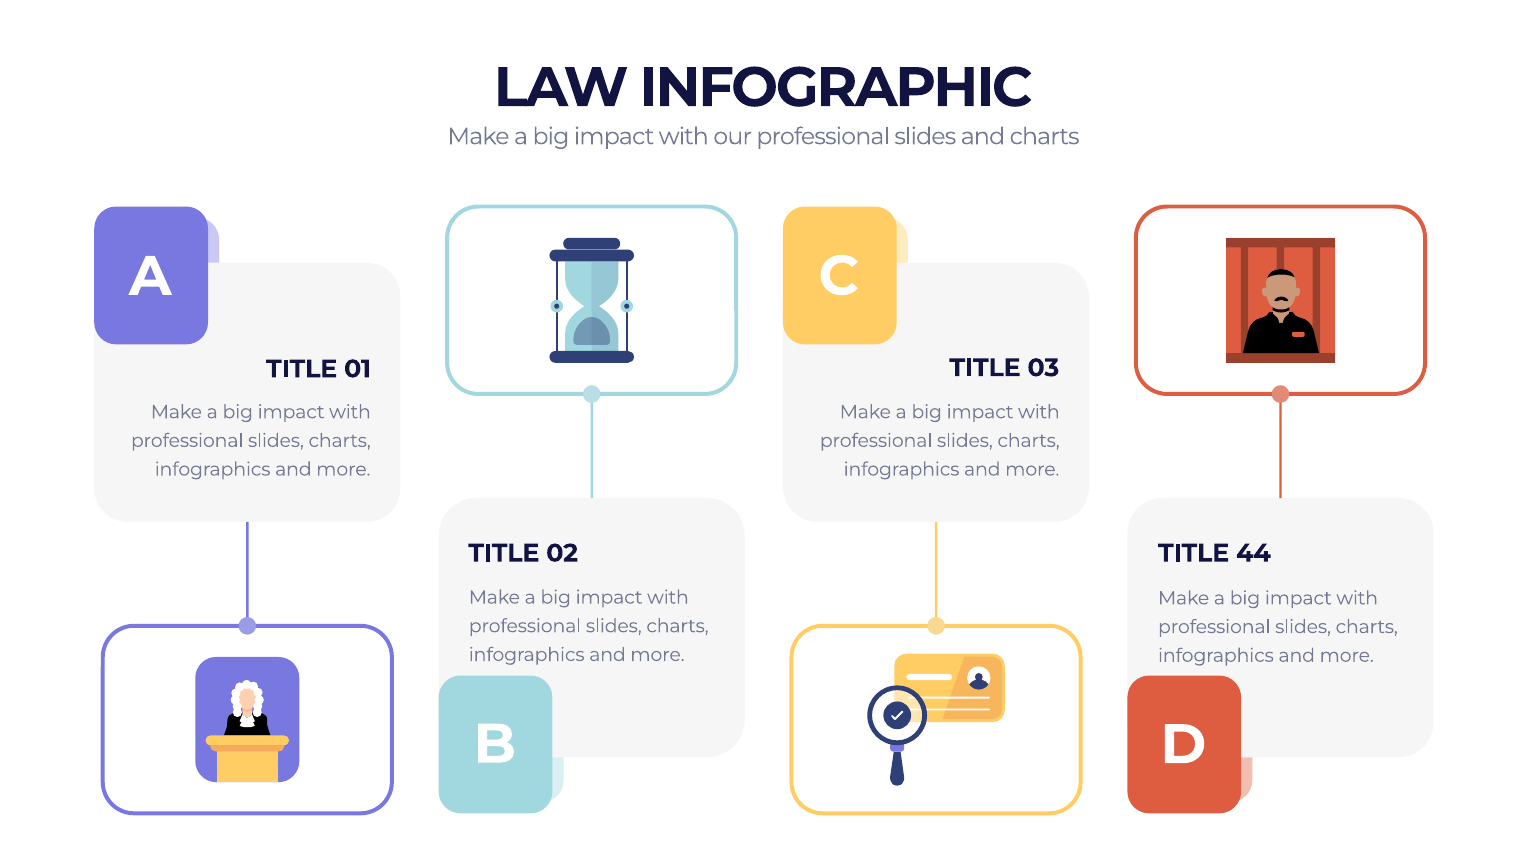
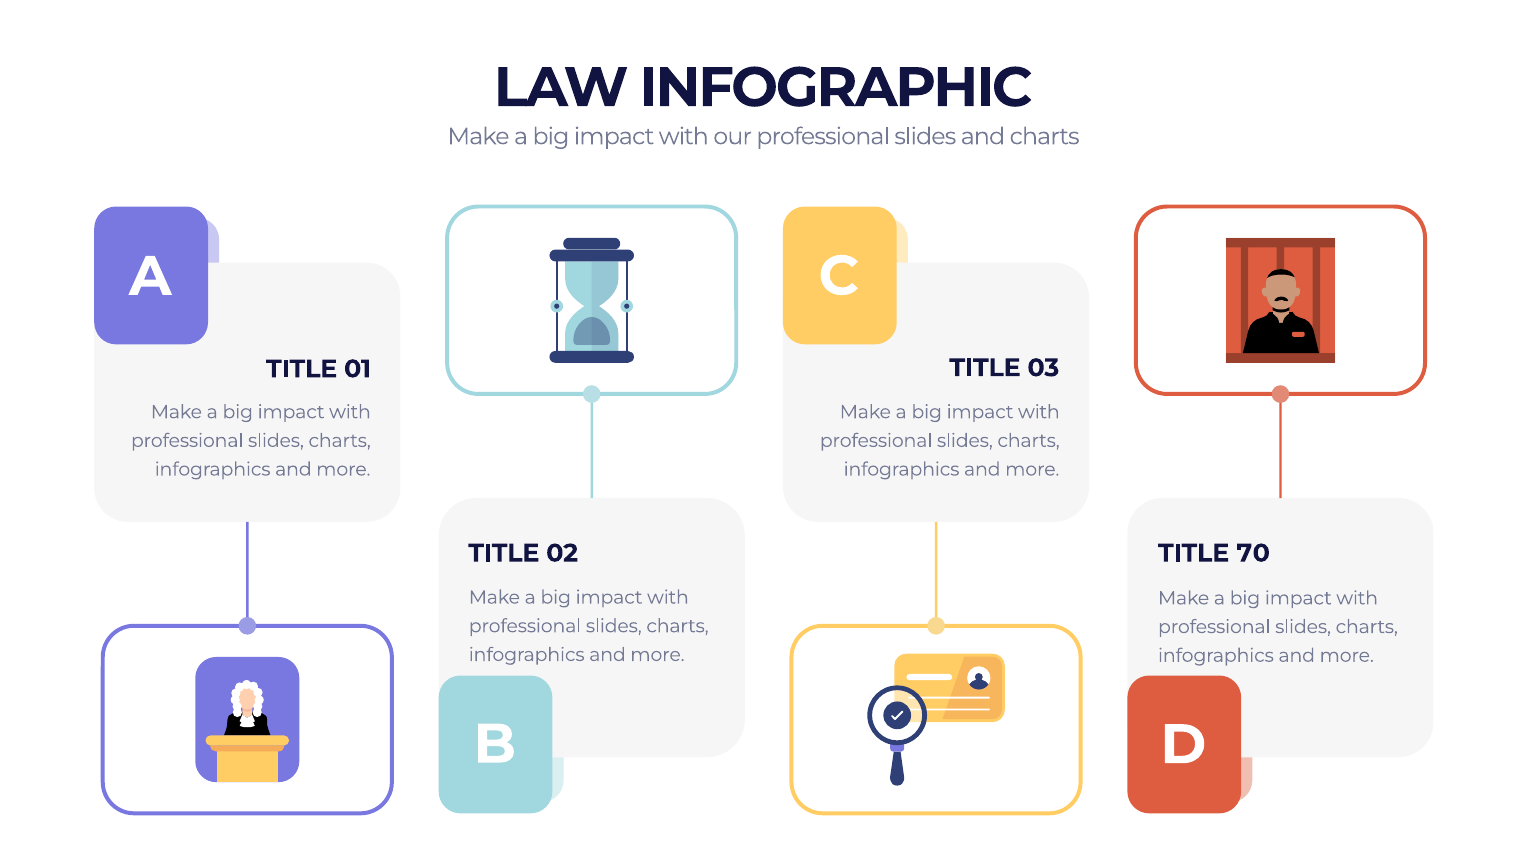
44: 44 -> 70
